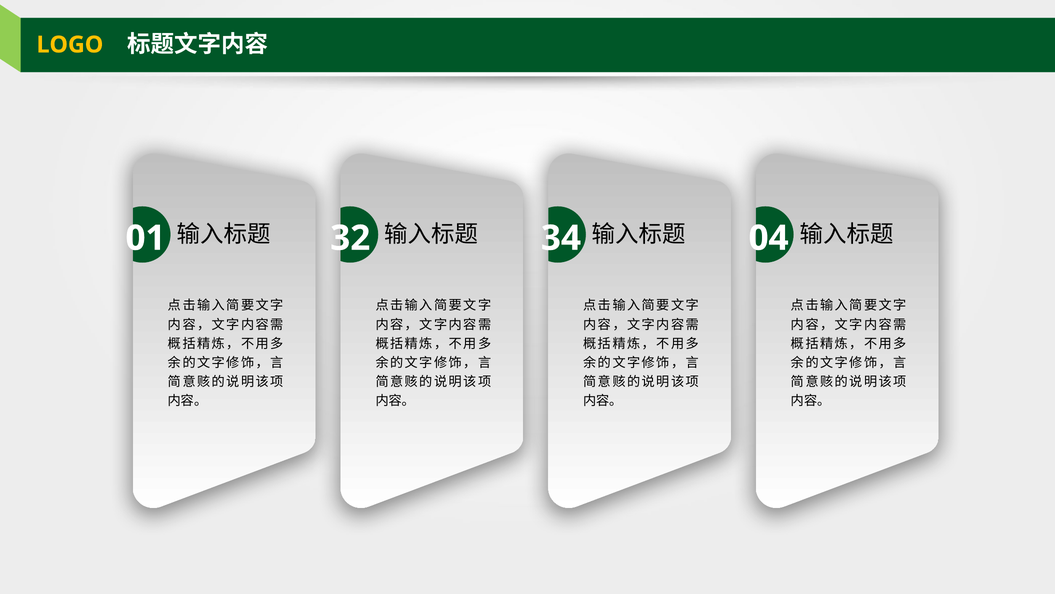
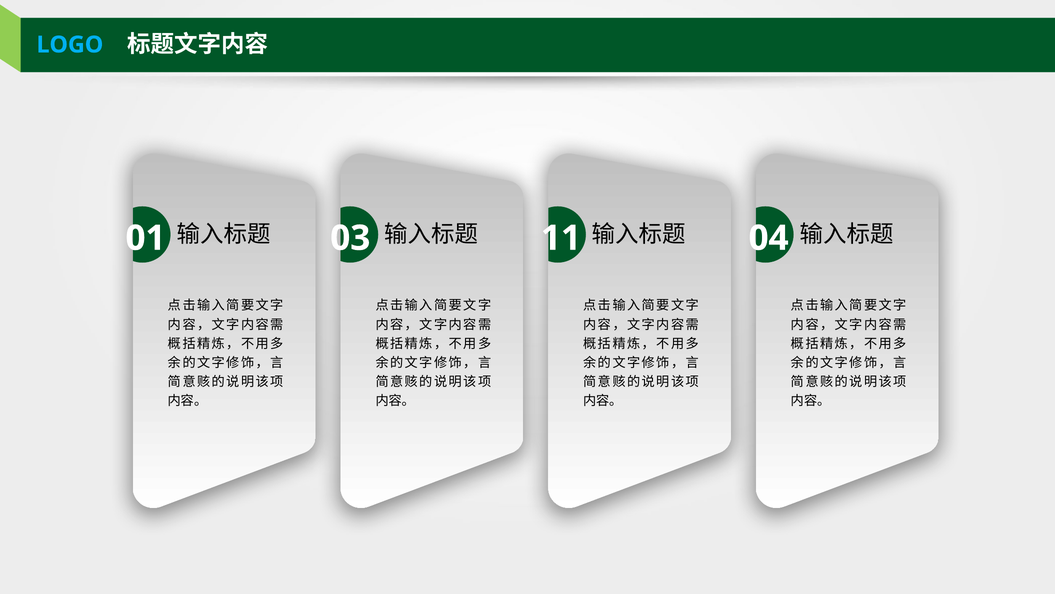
LOGO colour: yellow -> light blue
32: 32 -> 03
34: 34 -> 11
